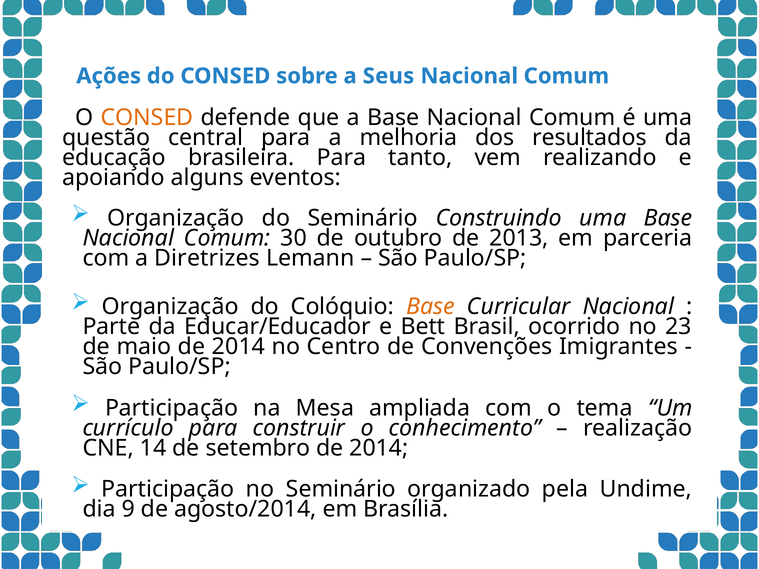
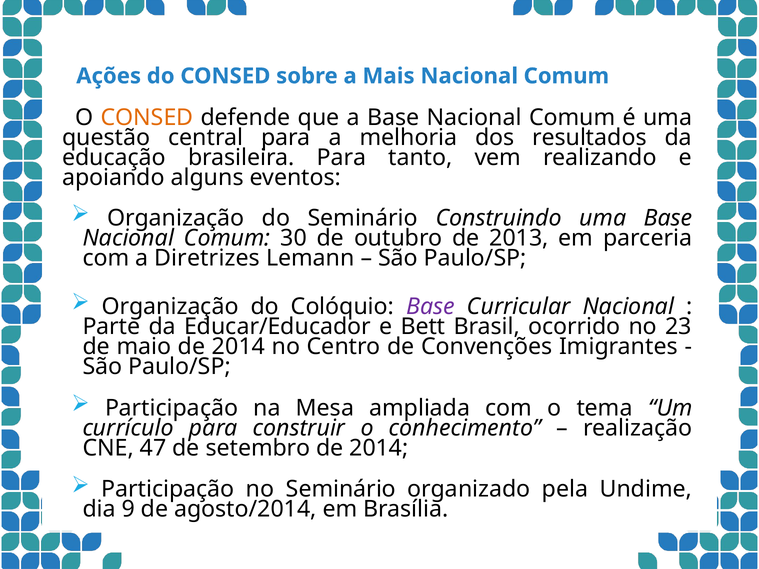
Seus: Seus -> Mais
Base at (431, 307) colour: orange -> purple
14: 14 -> 47
